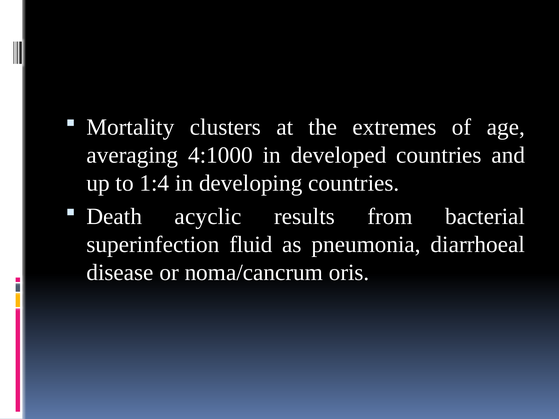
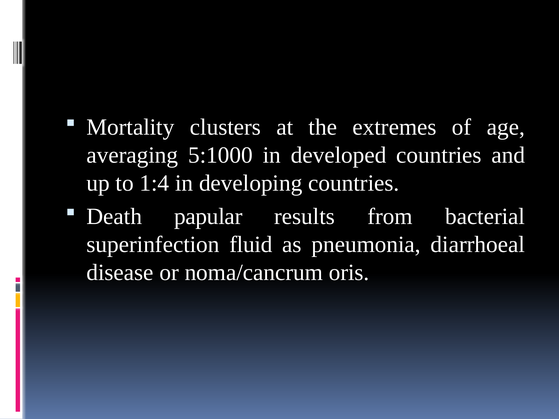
4:1000: 4:1000 -> 5:1000
acyclic: acyclic -> papular
